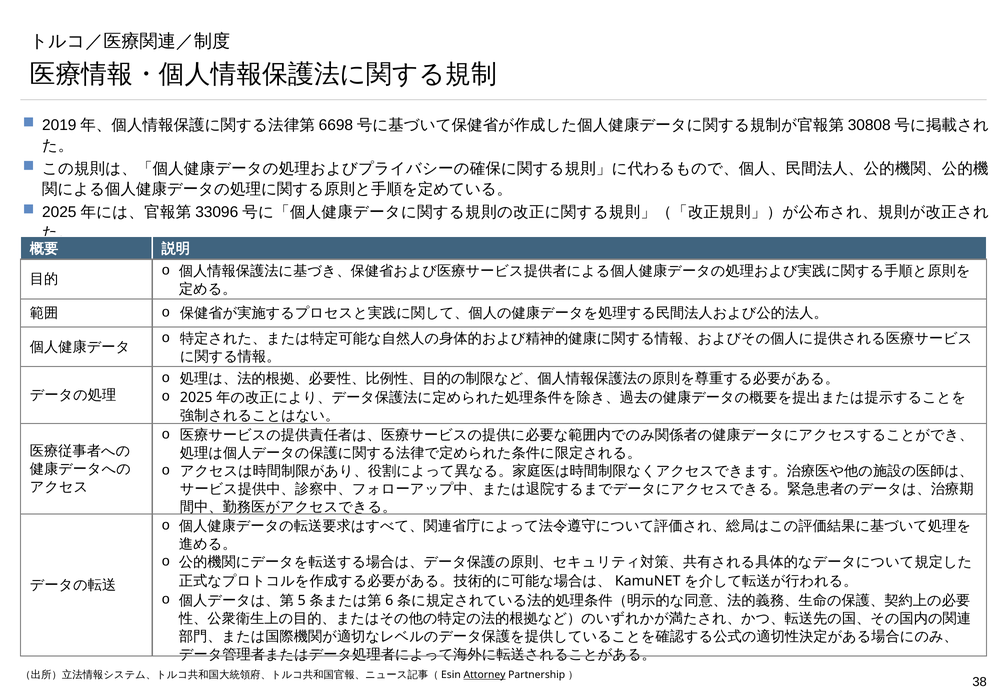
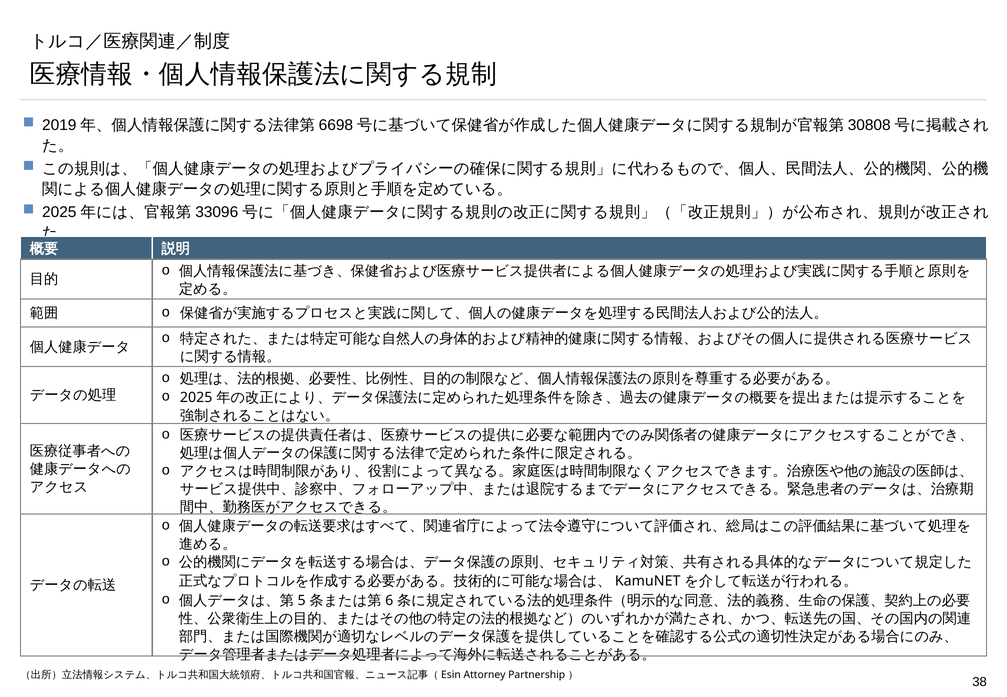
Attorney underline: present -> none
